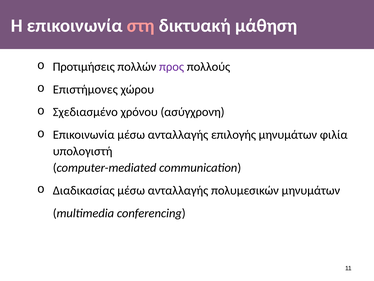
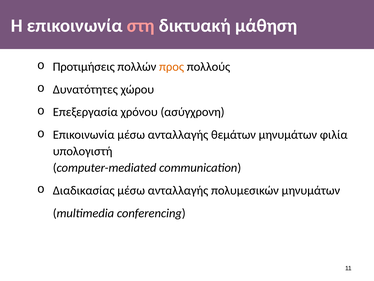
προς colour: purple -> orange
Επιστήμονες: Επιστήμονες -> Δυνατότητες
Σχεδιασμένο: Σχεδιασμένο -> Επεξεργασία
επιλογής: επιλογής -> θεμάτων
